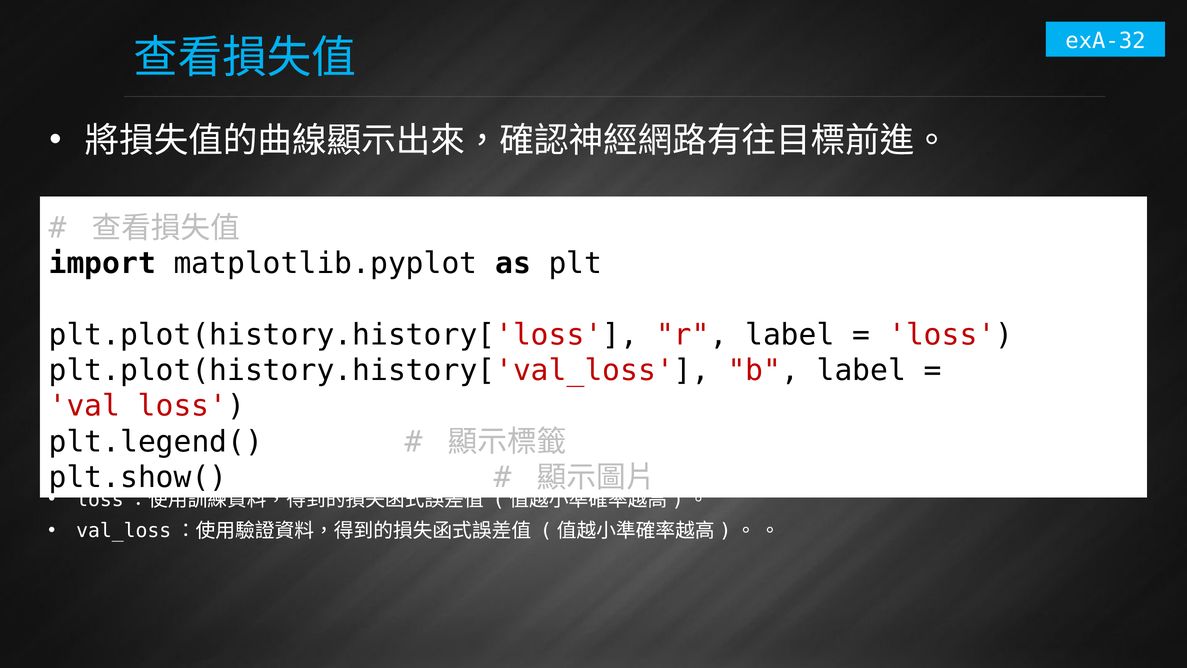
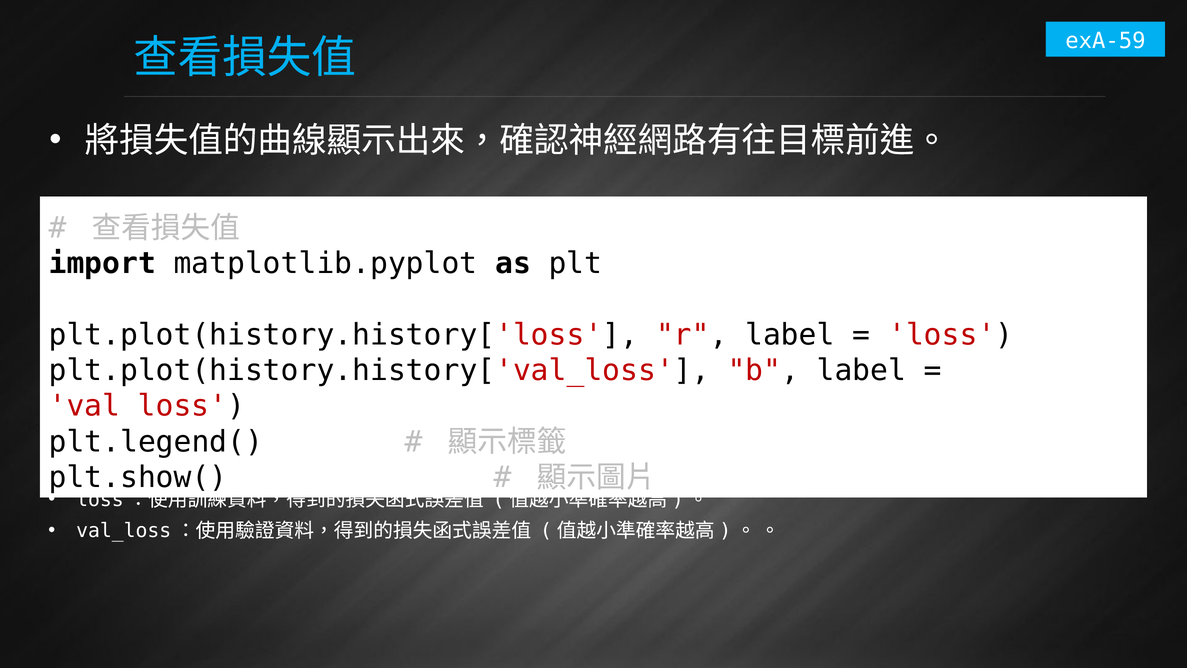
exA-32: exA-32 -> exA-59
